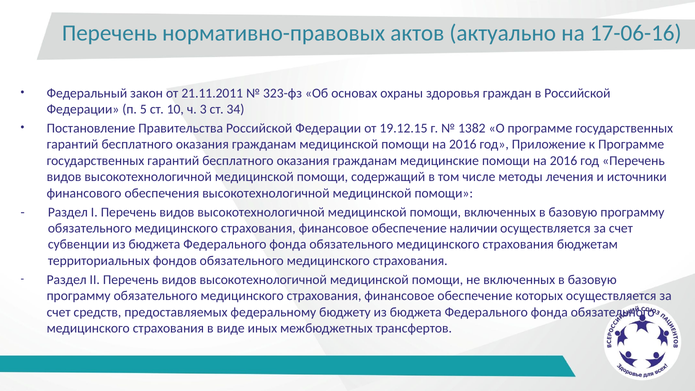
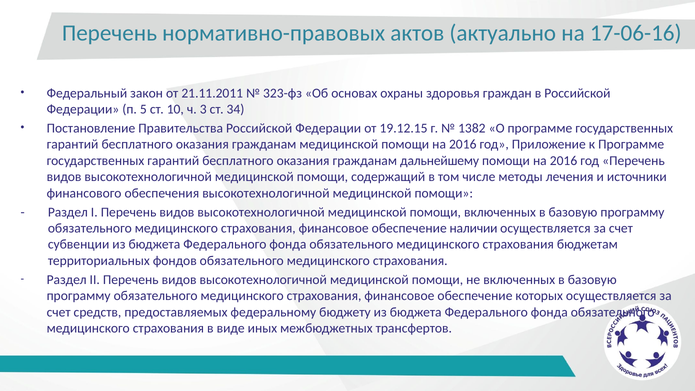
медицинские: медицинские -> дальнейшему
